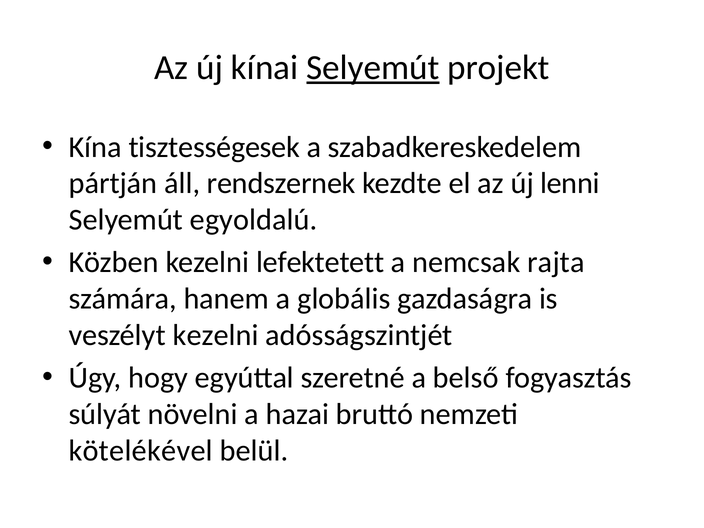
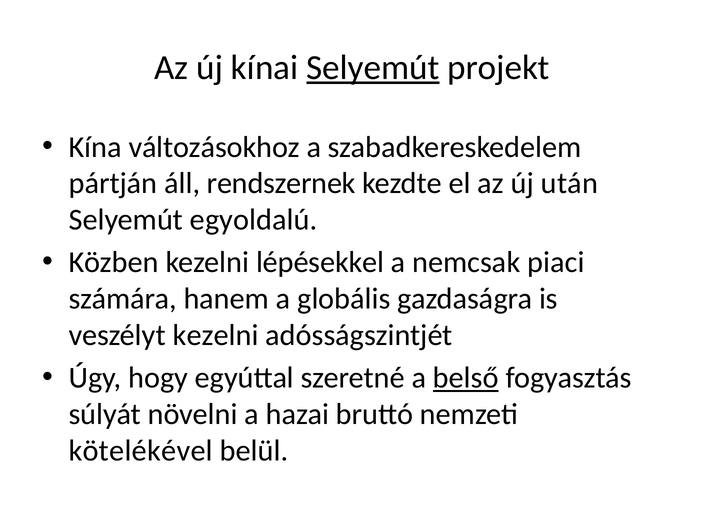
tisztességesek: tisztességesek -> változásokhoz
lenni: lenni -> után
lefektetett: lefektetett -> lépésekkel
rajta: rajta -> piaci
belső underline: none -> present
